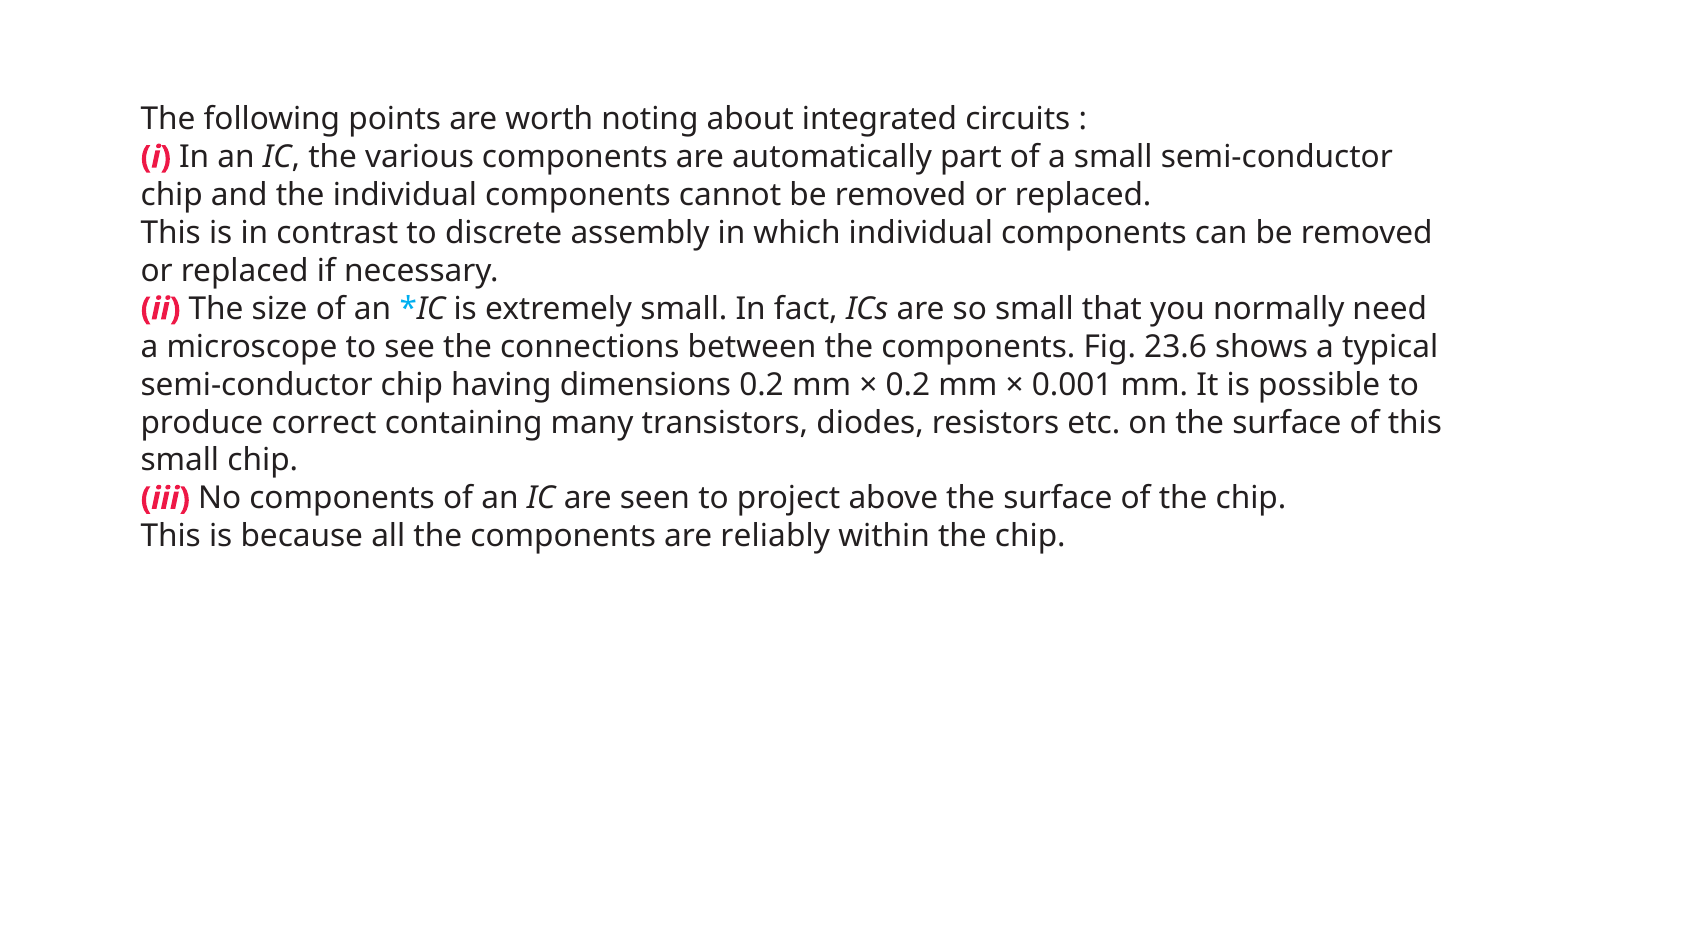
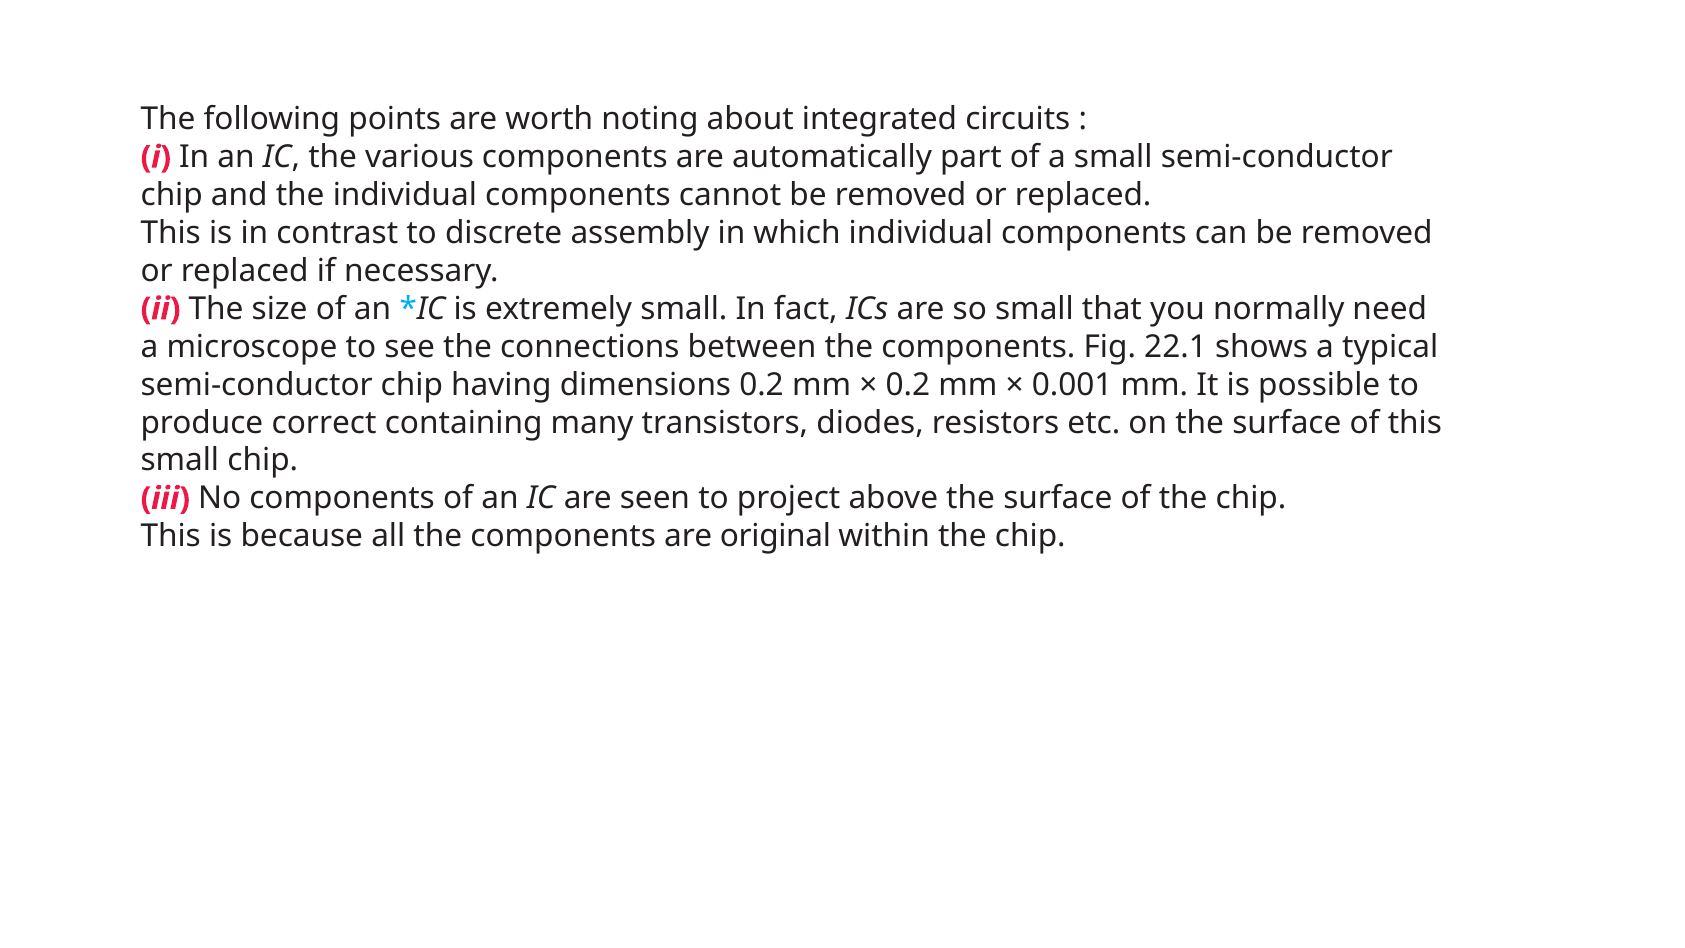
23.6: 23.6 -> 22.1
reliably: reliably -> original
